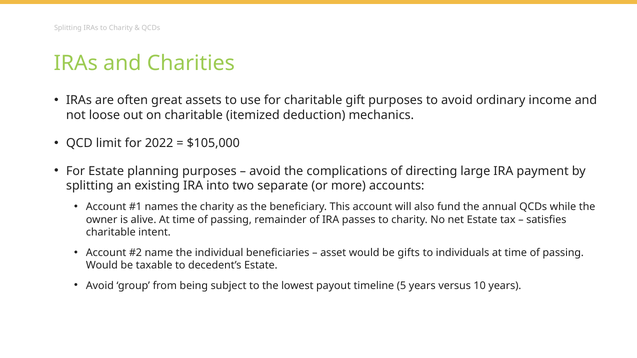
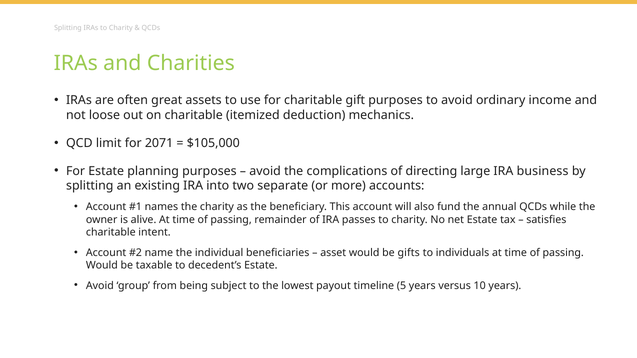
2022: 2022 -> 2071
payment: payment -> business
